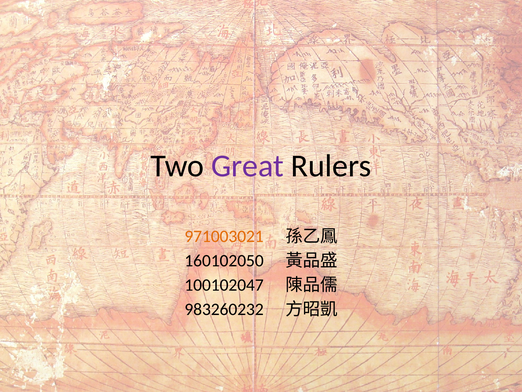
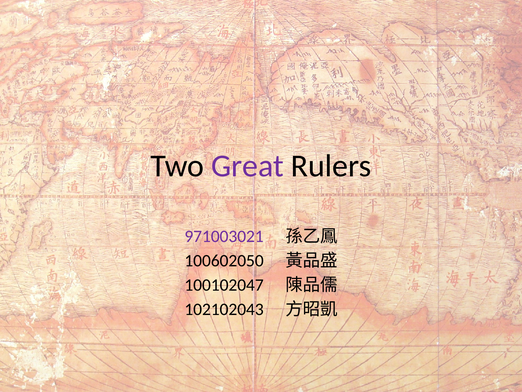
971003021 colour: orange -> purple
160102050: 160102050 -> 100602050
983260232: 983260232 -> 102102043
